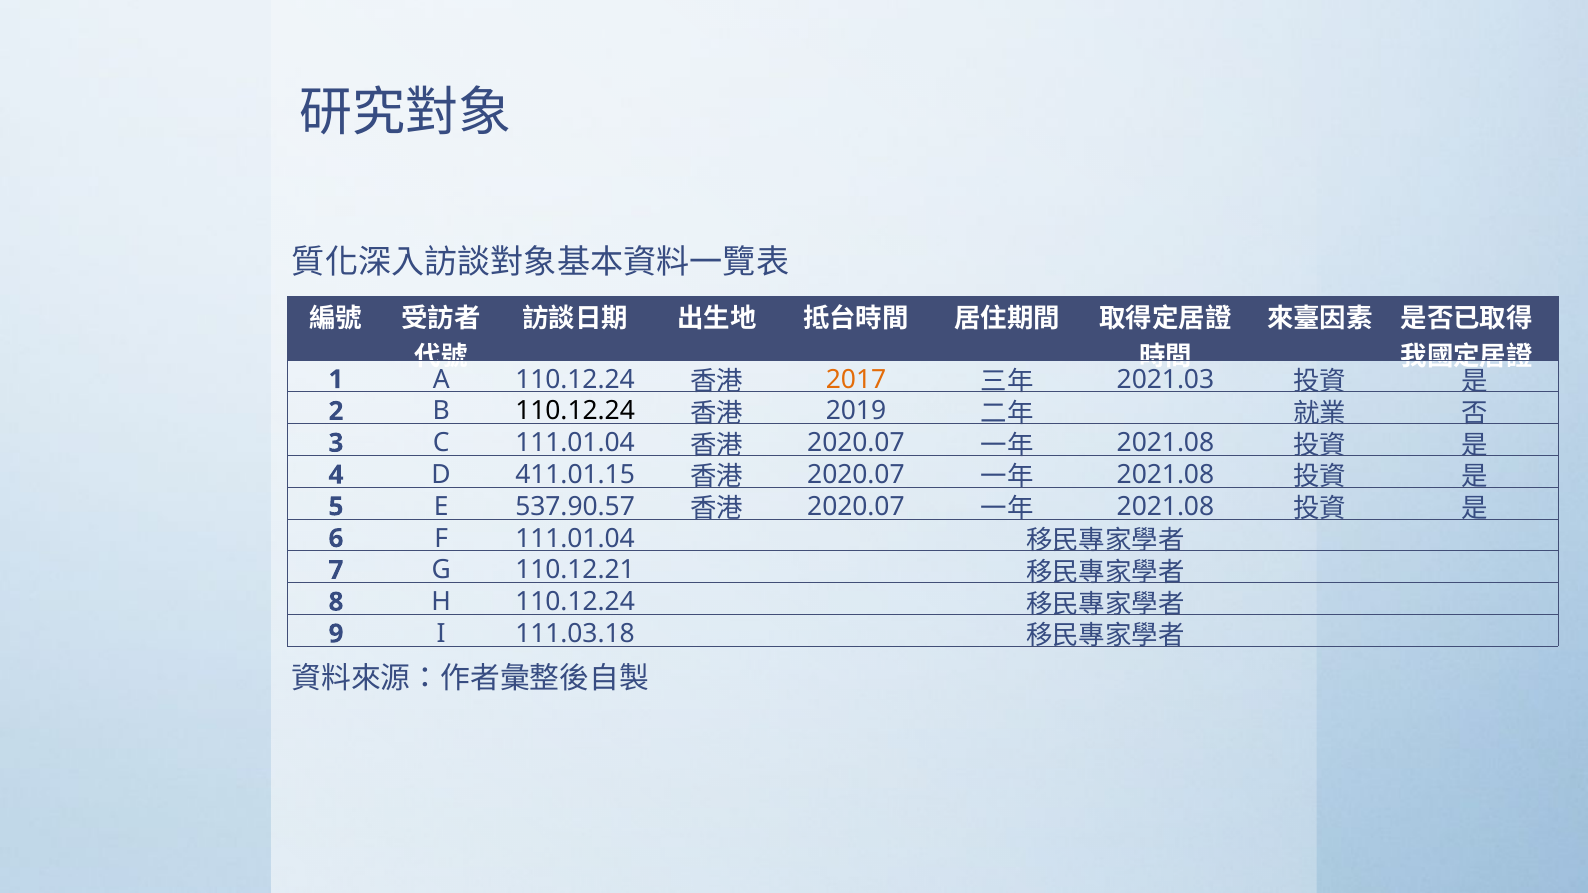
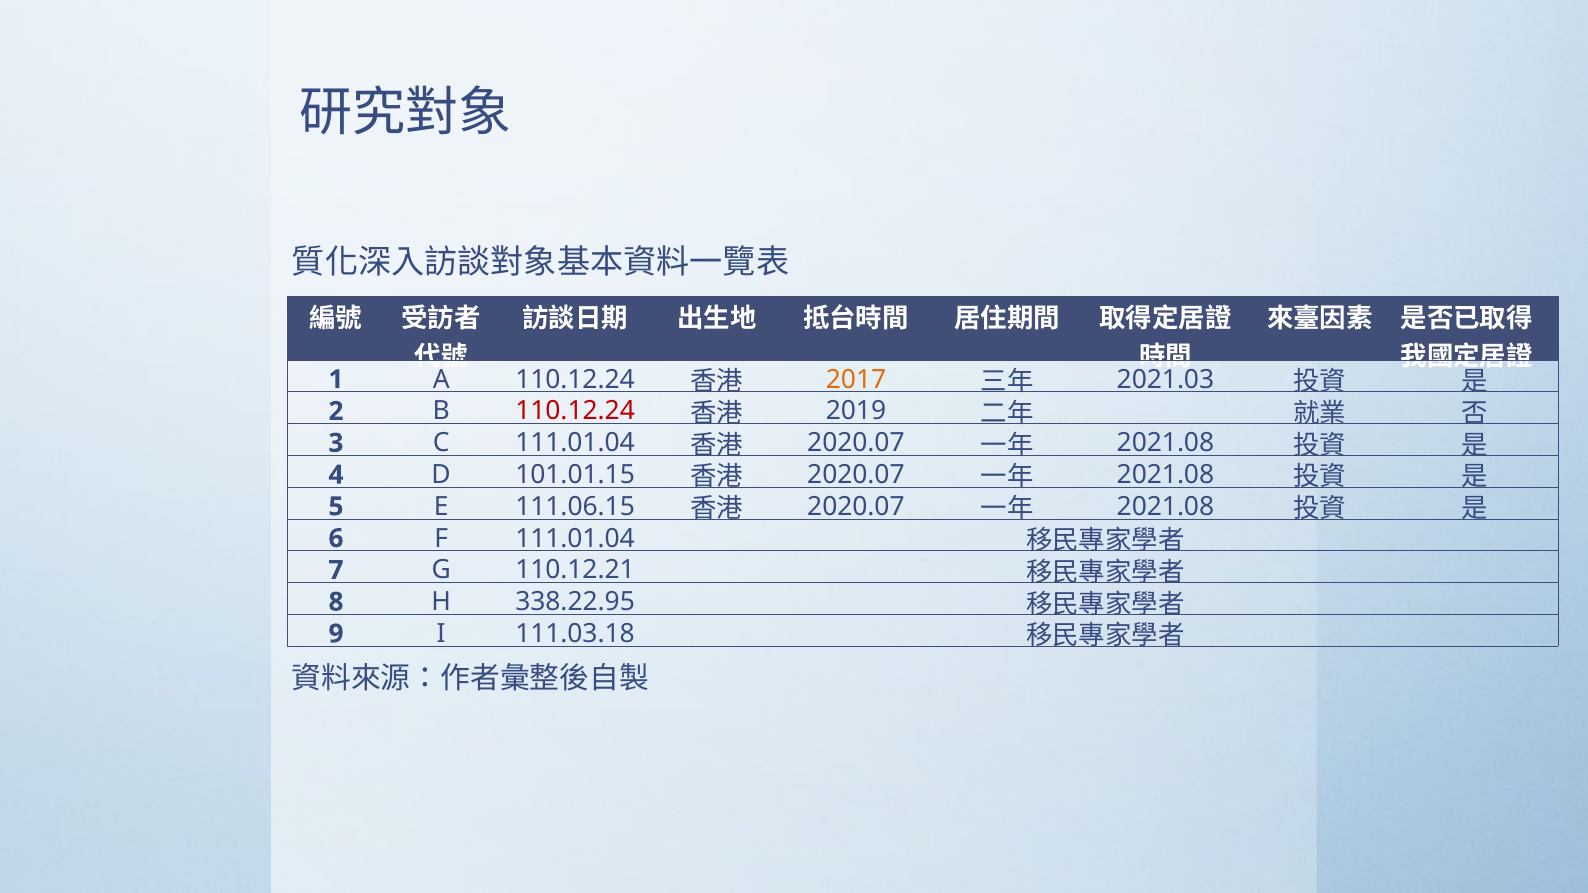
110.12.24 at (575, 411) colour: black -> red
411.01.15: 411.01.15 -> 101.01.15
537.90.57: 537.90.57 -> 111.06.15
H 110.12.24: 110.12.24 -> 338.22.95
